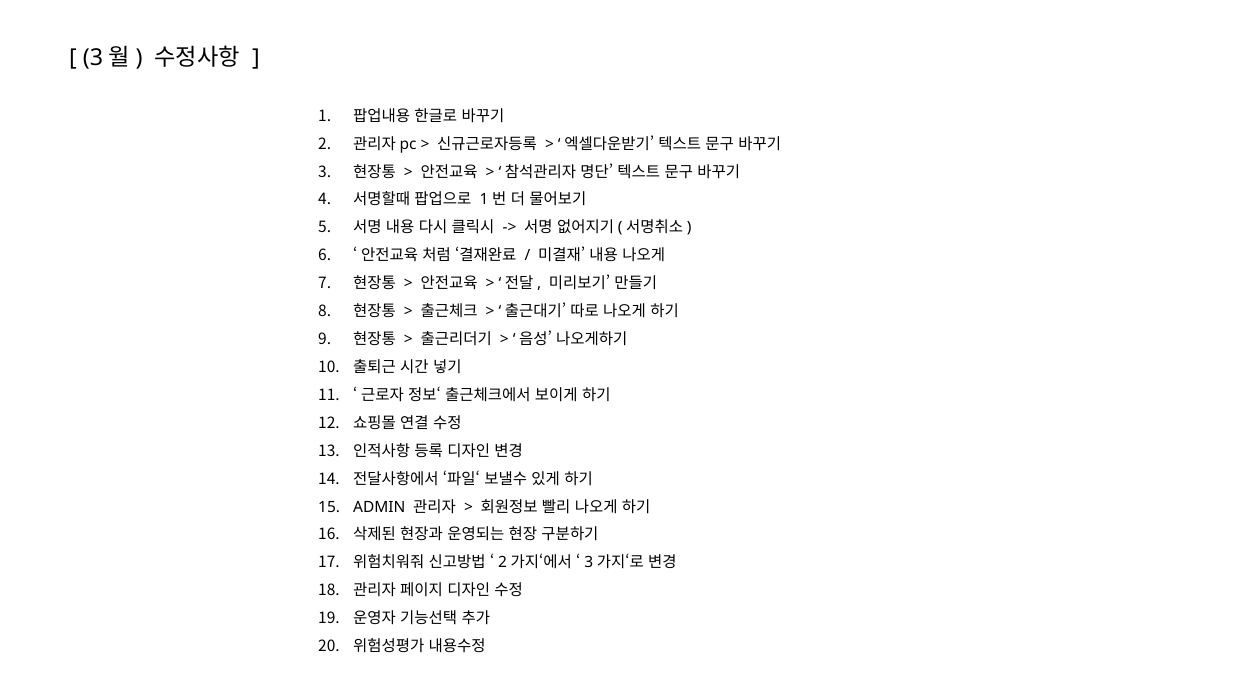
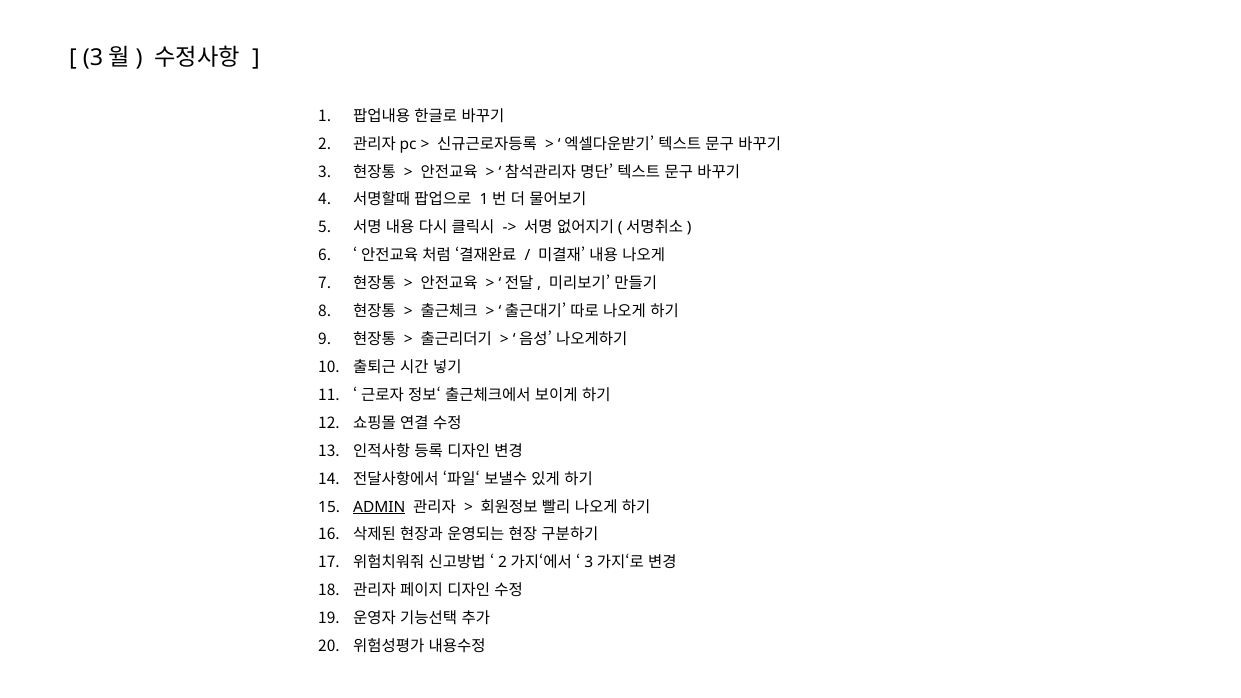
ADMIN underline: none -> present
